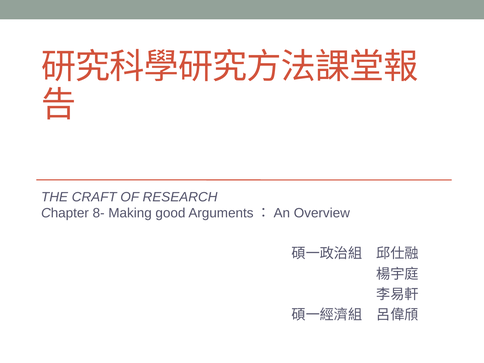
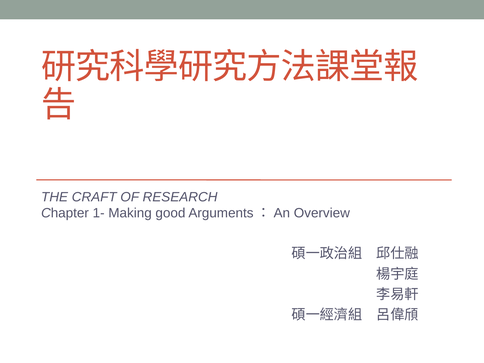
8-: 8- -> 1-
